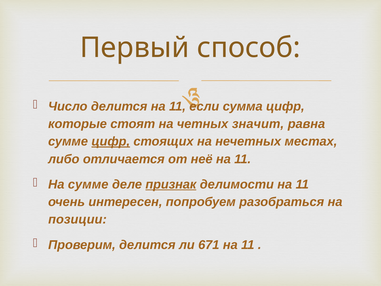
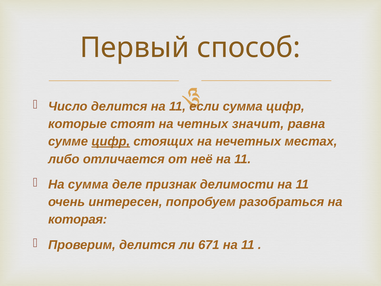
На сумме: сумме -> сумма
признак underline: present -> none
позиции: позиции -> которая
